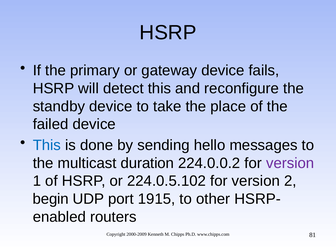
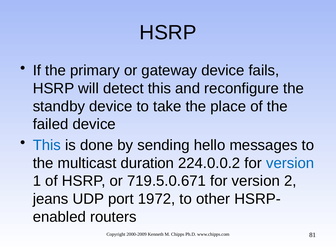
version at (290, 163) colour: purple -> blue
224.0.5.102: 224.0.5.102 -> 719.5.0.671
begin: begin -> jeans
1915: 1915 -> 1972
